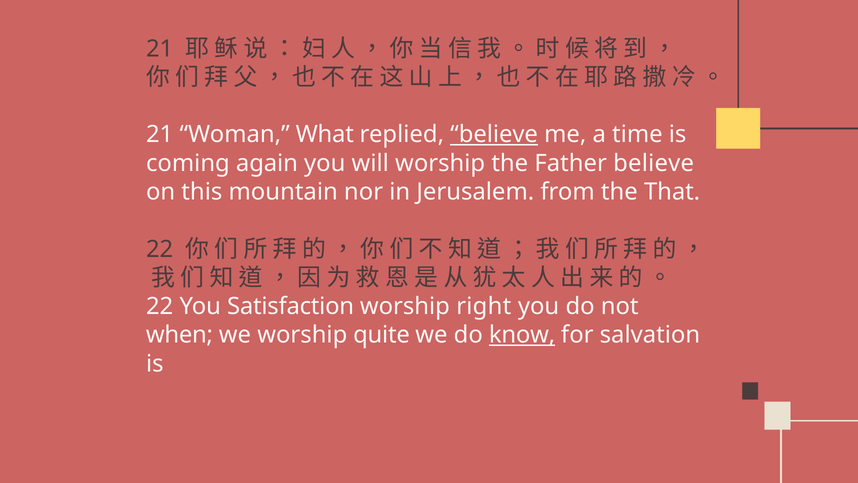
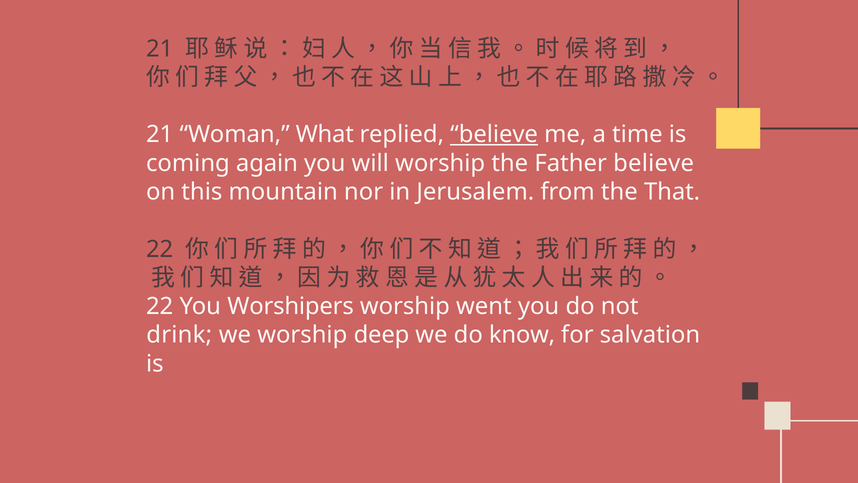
Satisfaction: Satisfaction -> Worshipers
right: right -> went
when: when -> drink
quite: quite -> deep
know underline: present -> none
